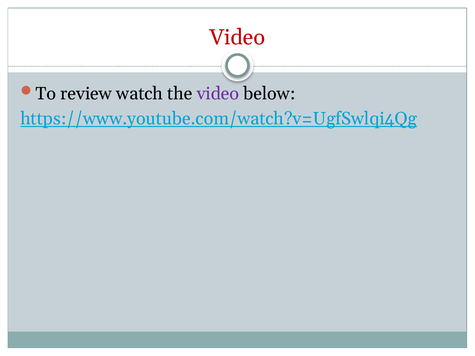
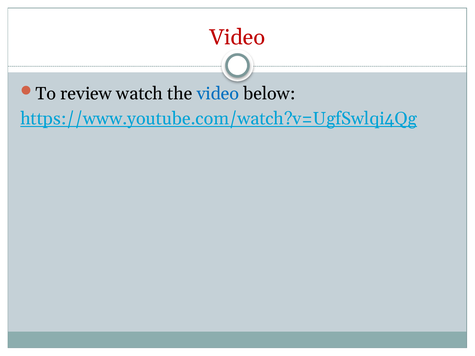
video at (218, 94) colour: purple -> blue
